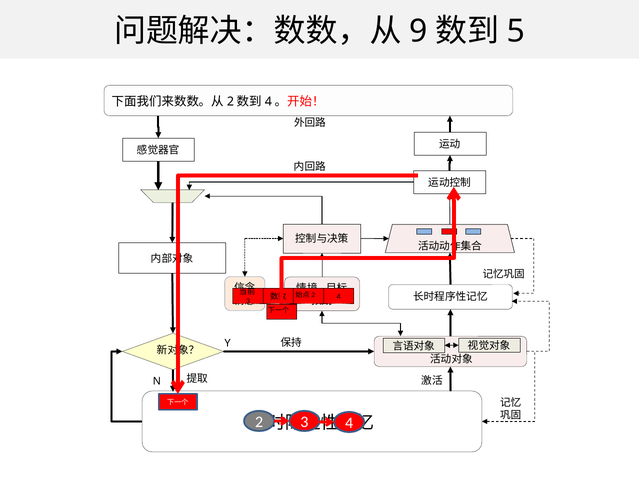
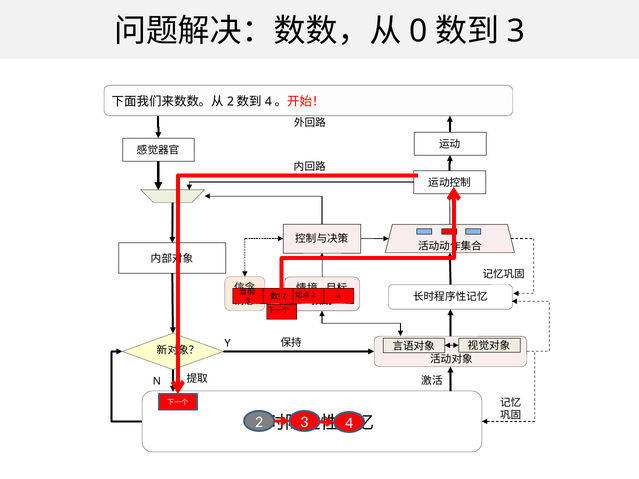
9: 9 -> 0
5 at (516, 31): 5 -> 3
